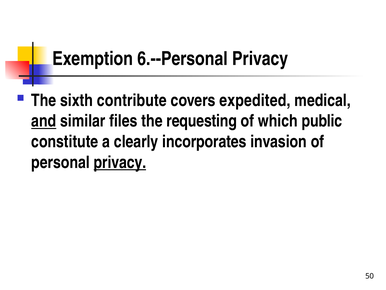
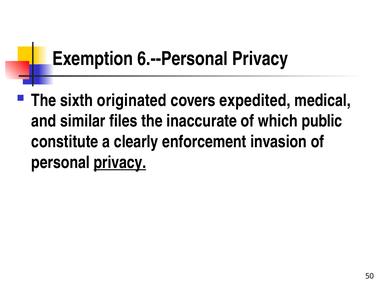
contribute: contribute -> originated
and underline: present -> none
requesting: requesting -> inaccurate
incorporates: incorporates -> enforcement
